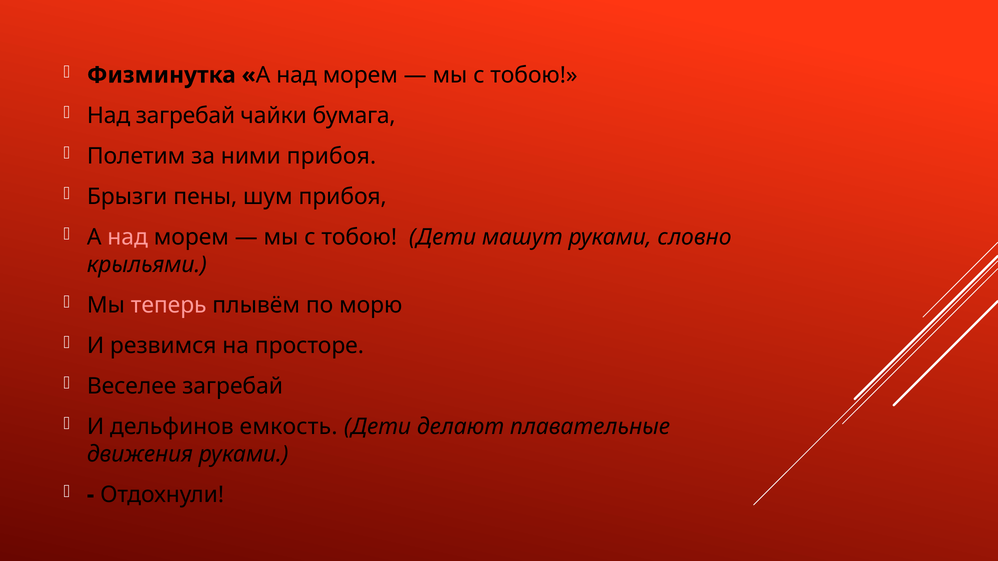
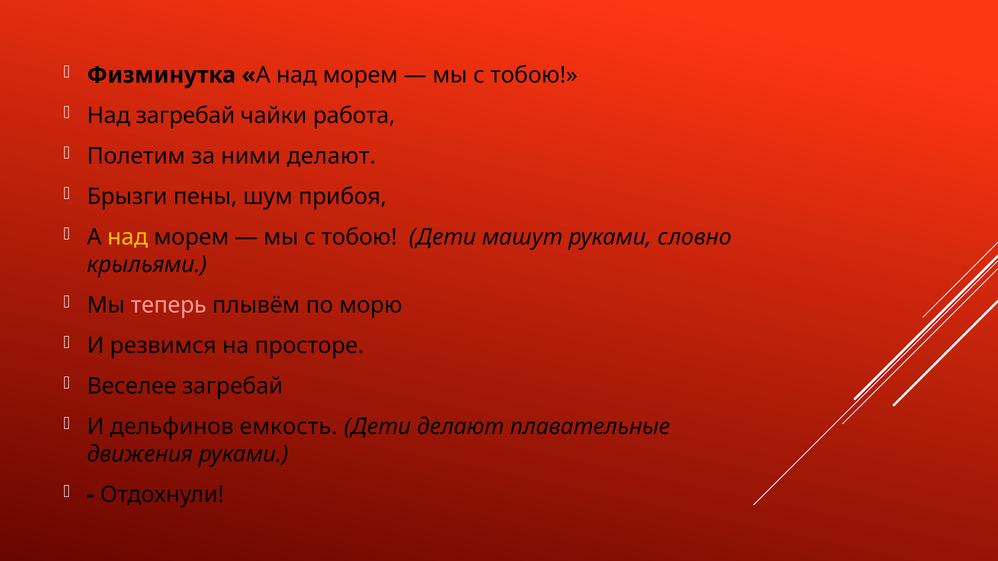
бумага: бумага -> работа
ними прибоя: прибоя -> делают
над at (128, 237) colour: pink -> yellow
